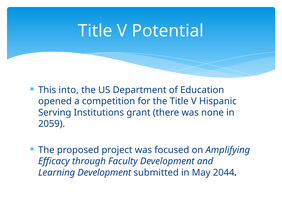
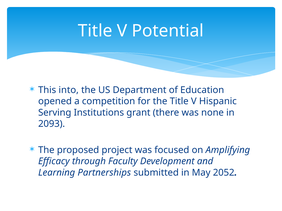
2059: 2059 -> 2093
Learning Development: Development -> Partnerships
2044: 2044 -> 2052
